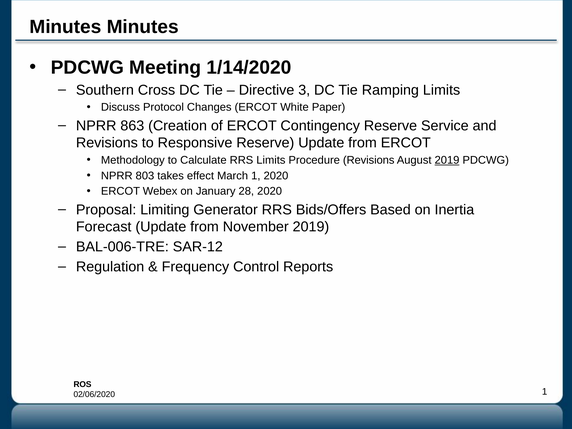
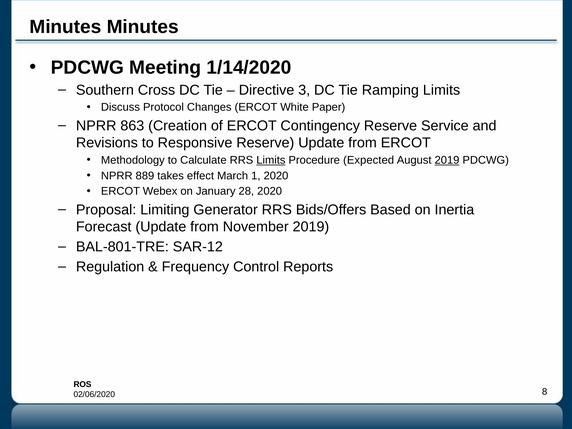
Limits at (271, 160) underline: none -> present
Procedure Revisions: Revisions -> Expected
803: 803 -> 889
BAL-006-TRE: BAL-006-TRE -> BAL-801-TRE
1 at (545, 392): 1 -> 8
